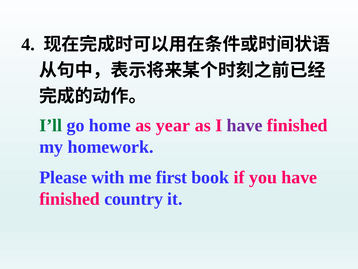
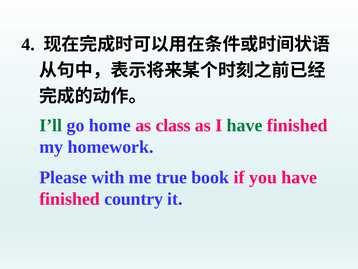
year: year -> class
have at (245, 125) colour: purple -> green
first: first -> true
